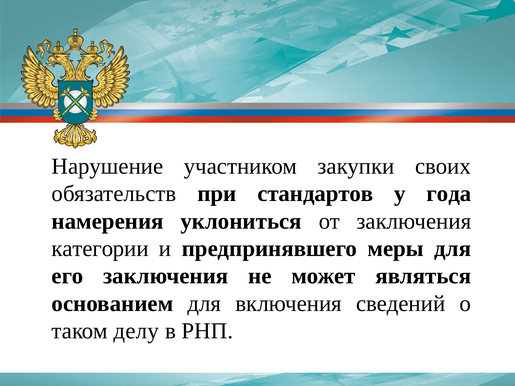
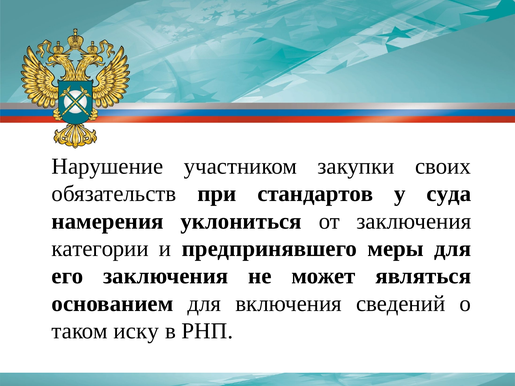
года: года -> суда
делу: делу -> иску
